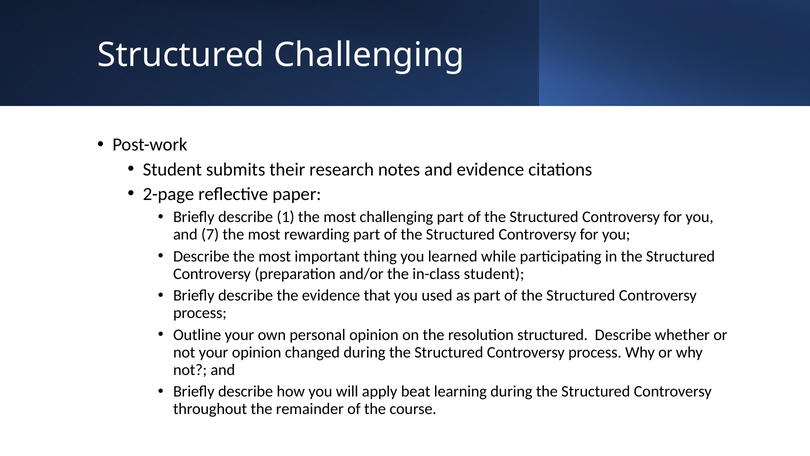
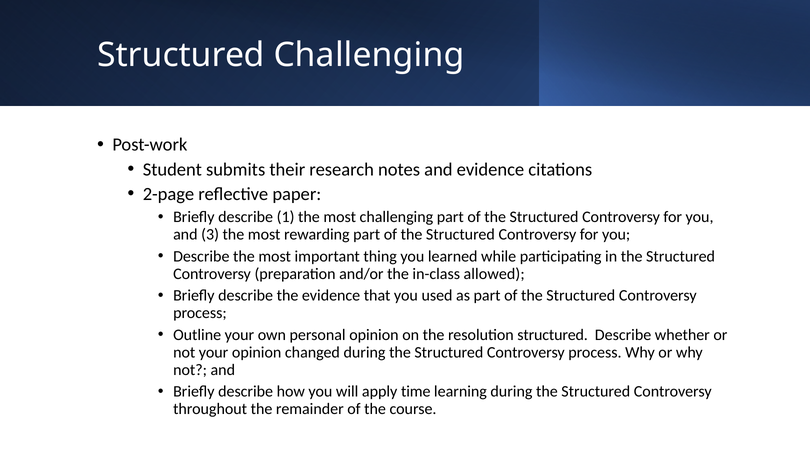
7: 7 -> 3
in-class student: student -> allowed
beat: beat -> time
